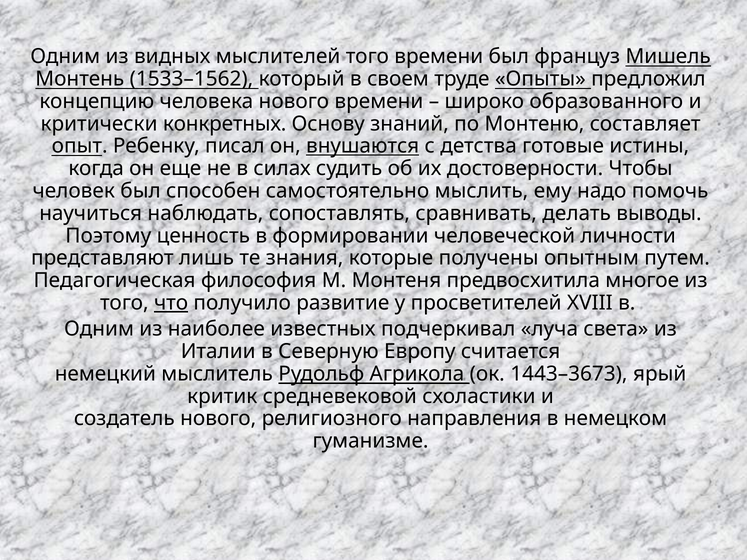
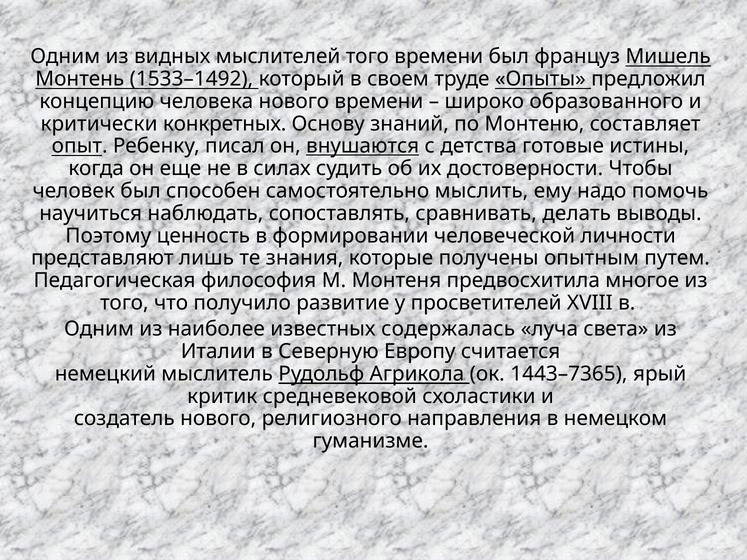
1533–1562: 1533–1562 -> 1533–1492
что underline: present -> none
подчеркивал: подчеркивал -> содержалась
1443–3673: 1443–3673 -> 1443–7365
